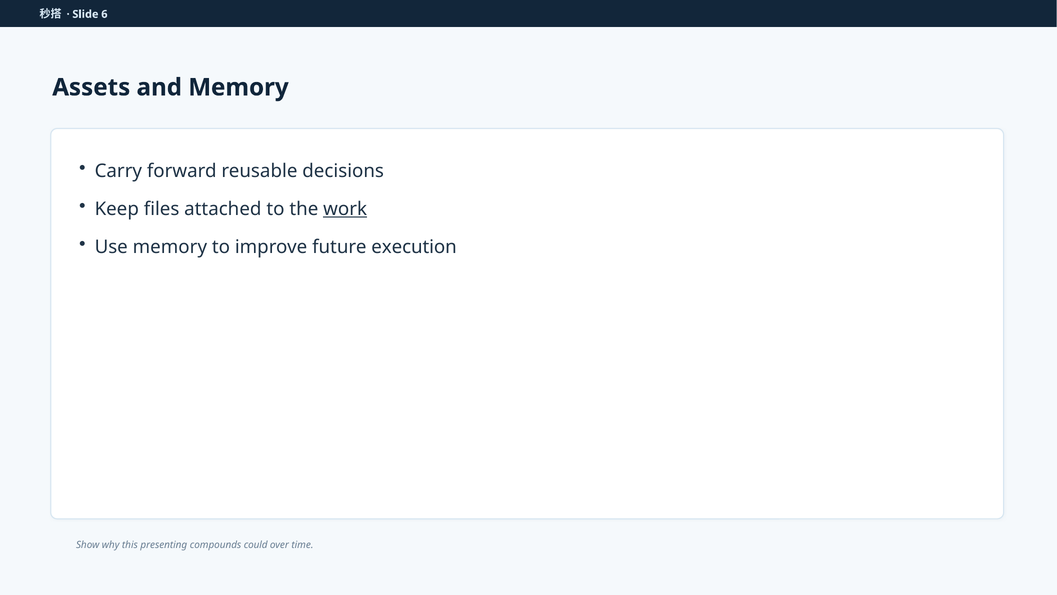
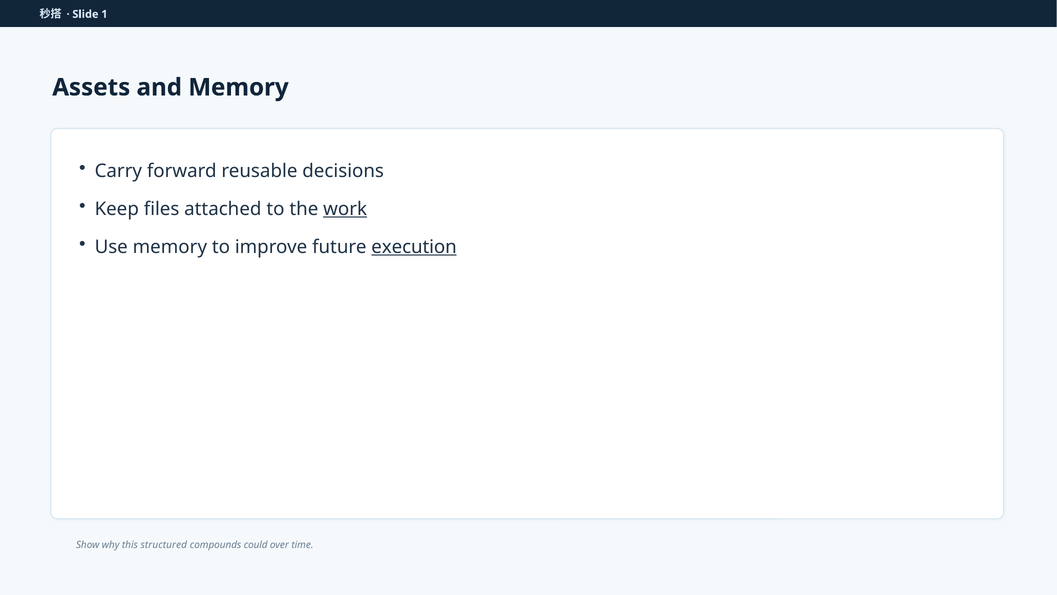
6: 6 -> 1
execution underline: none -> present
presenting: presenting -> structured
